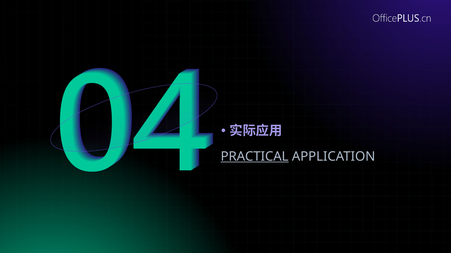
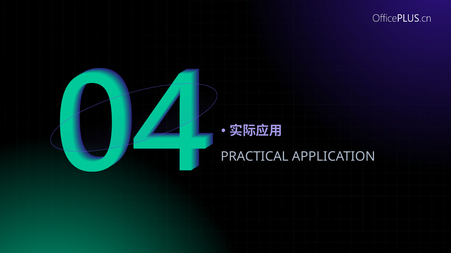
PRACTICAL underline: present -> none
